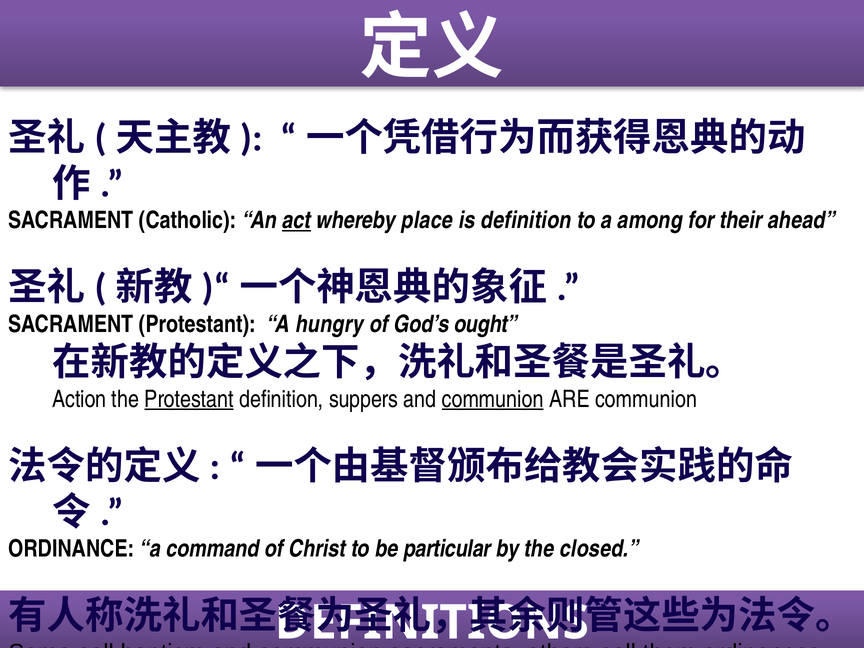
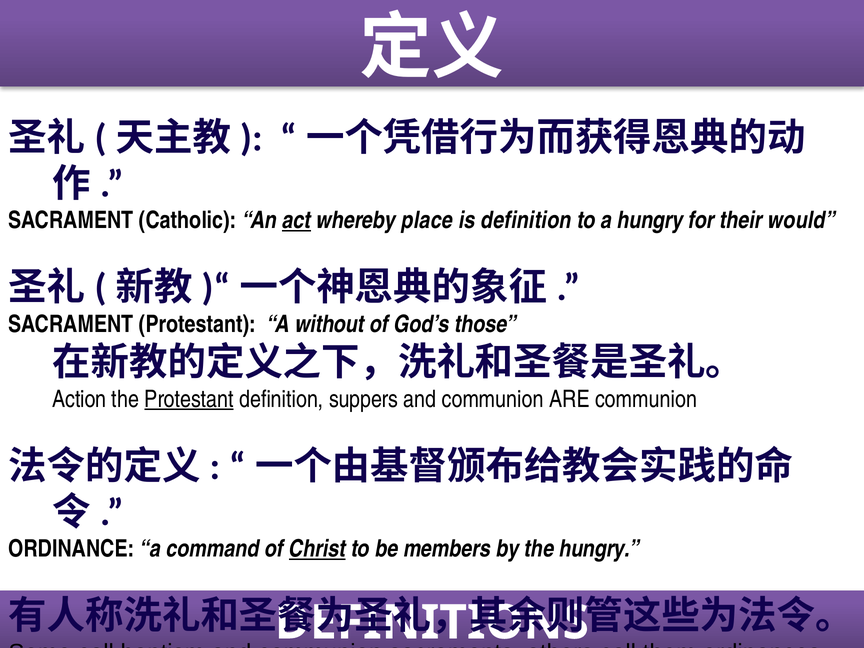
a among: among -> hungry
ahead: ahead -> would
hungry: hungry -> without
ought: ought -> those
communion at (493, 399) underline: present -> none
Christ underline: none -> present
particular: particular -> members
the closed: closed -> hungry
